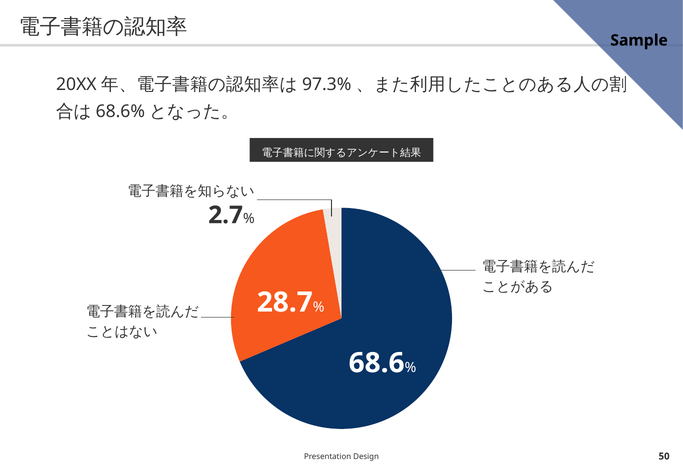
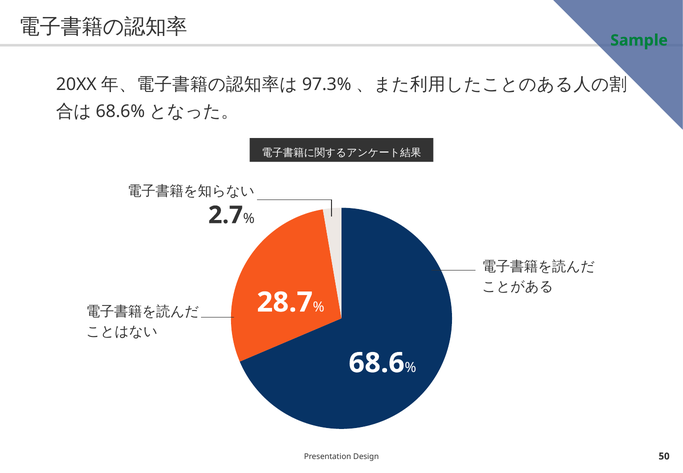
Sample colour: black -> green
